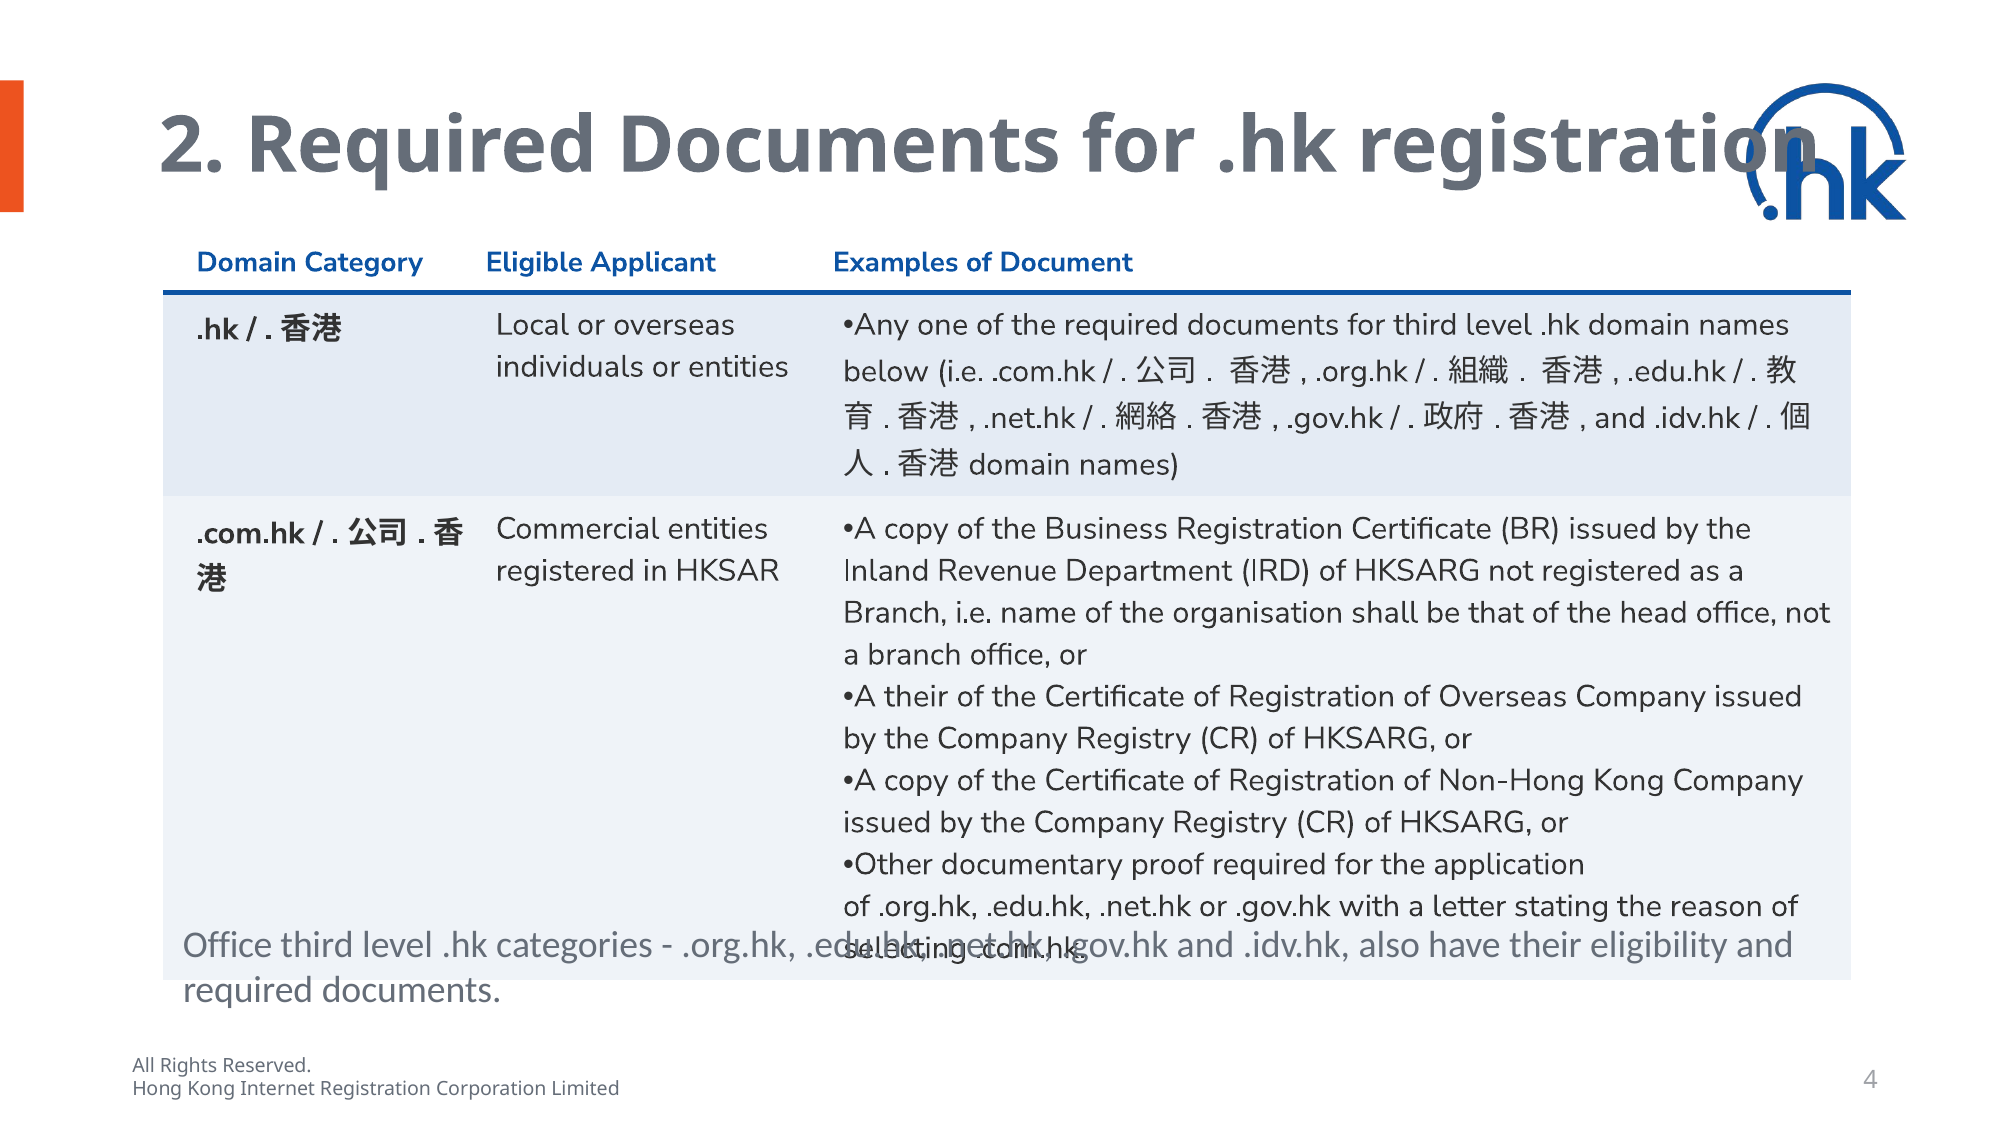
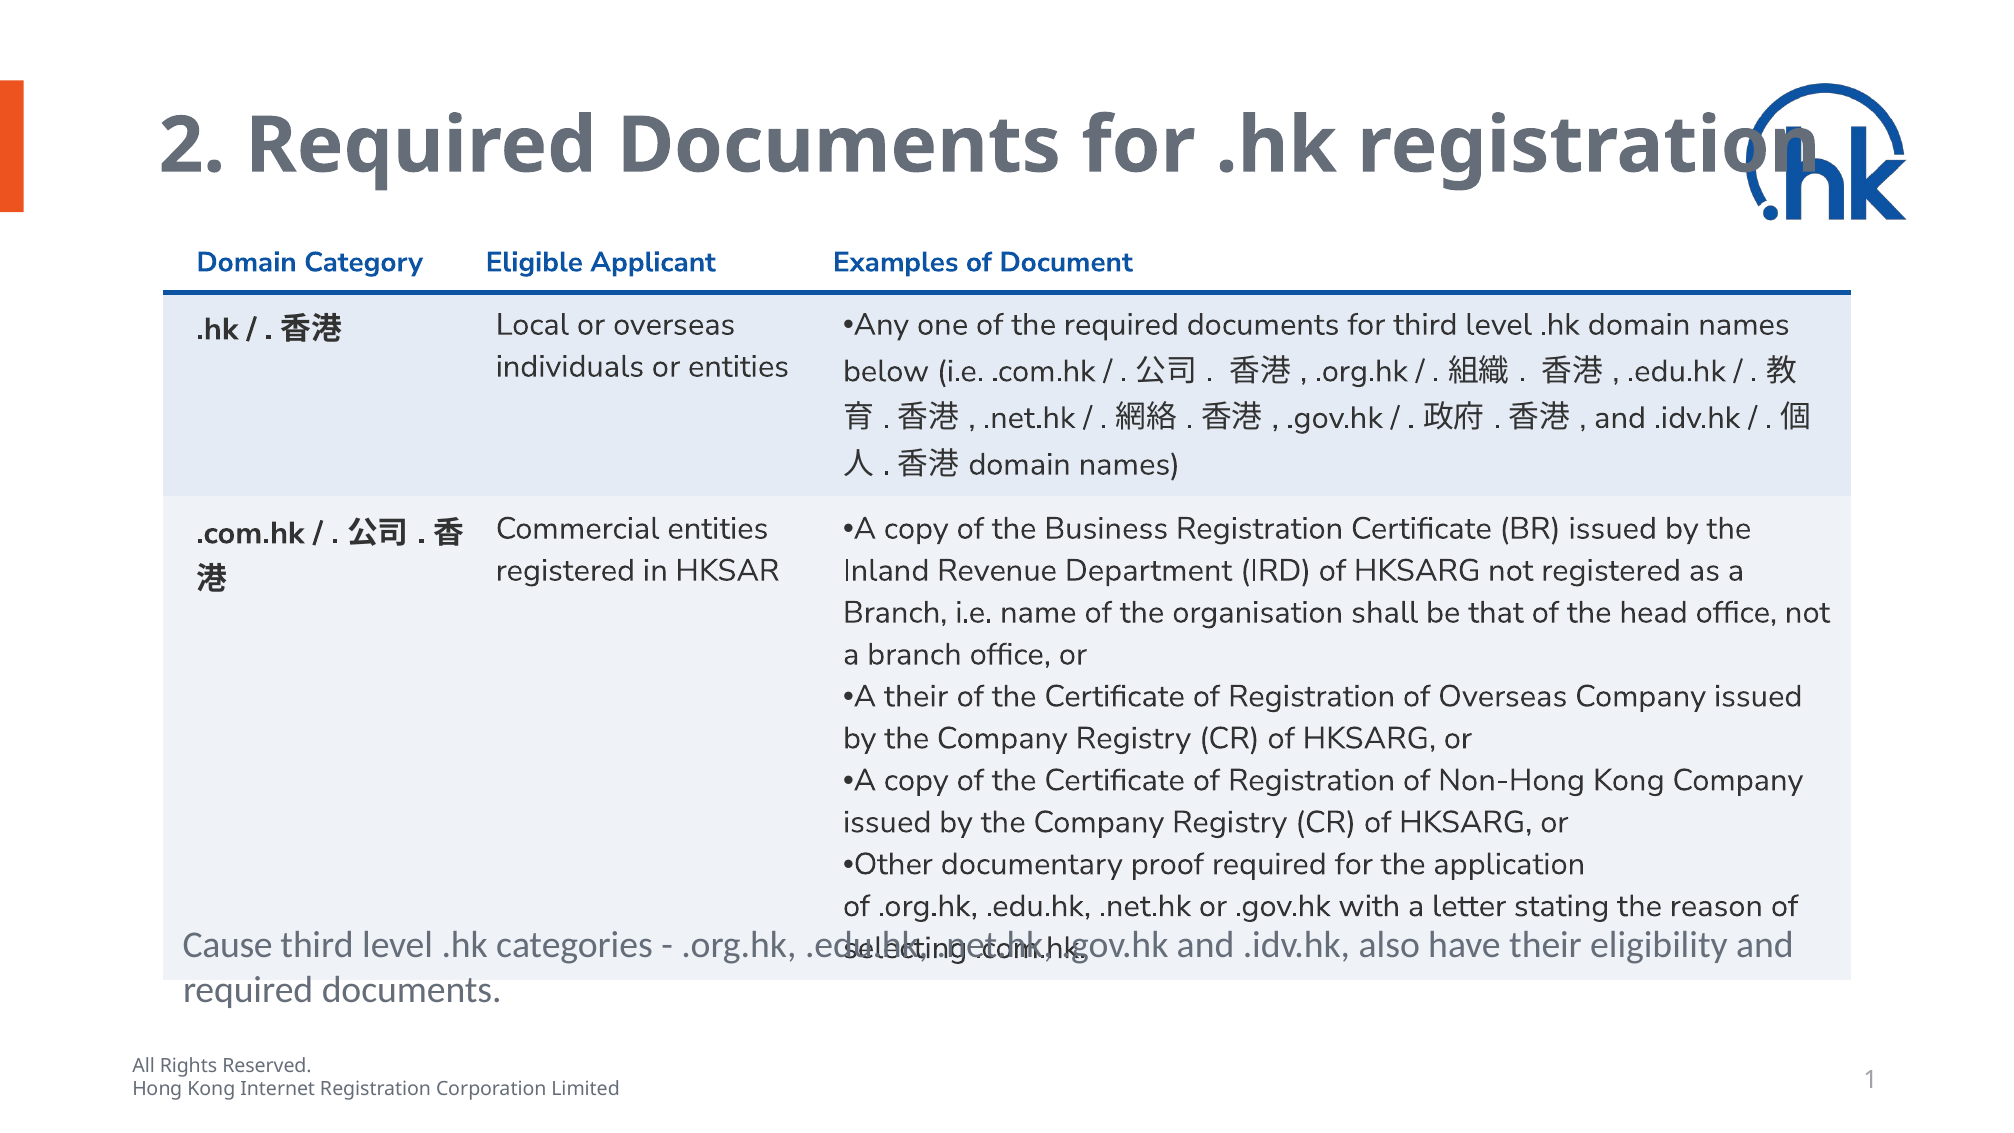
Office at (228, 945): Office -> Cause
4: 4 -> 1
